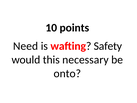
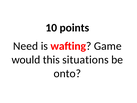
Safety: Safety -> Game
necessary: necessary -> situations
